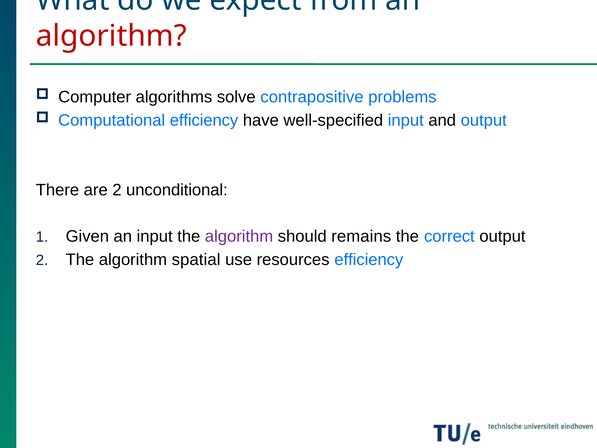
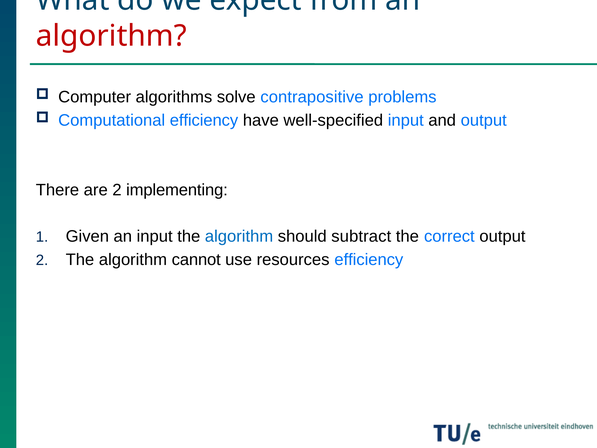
unconditional: unconditional -> implementing
algorithm at (239, 236) colour: purple -> blue
remains: remains -> subtract
spatial: spatial -> cannot
